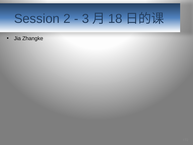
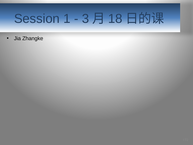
2: 2 -> 1
